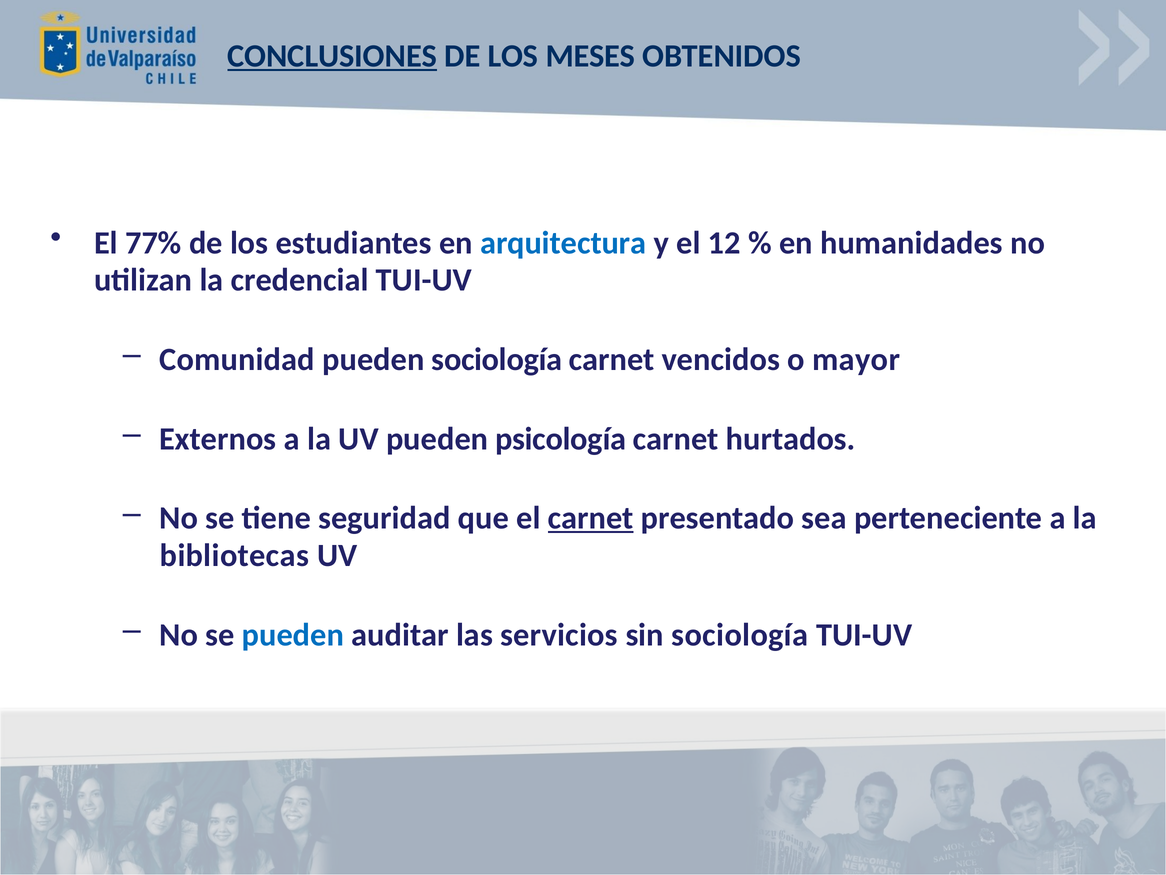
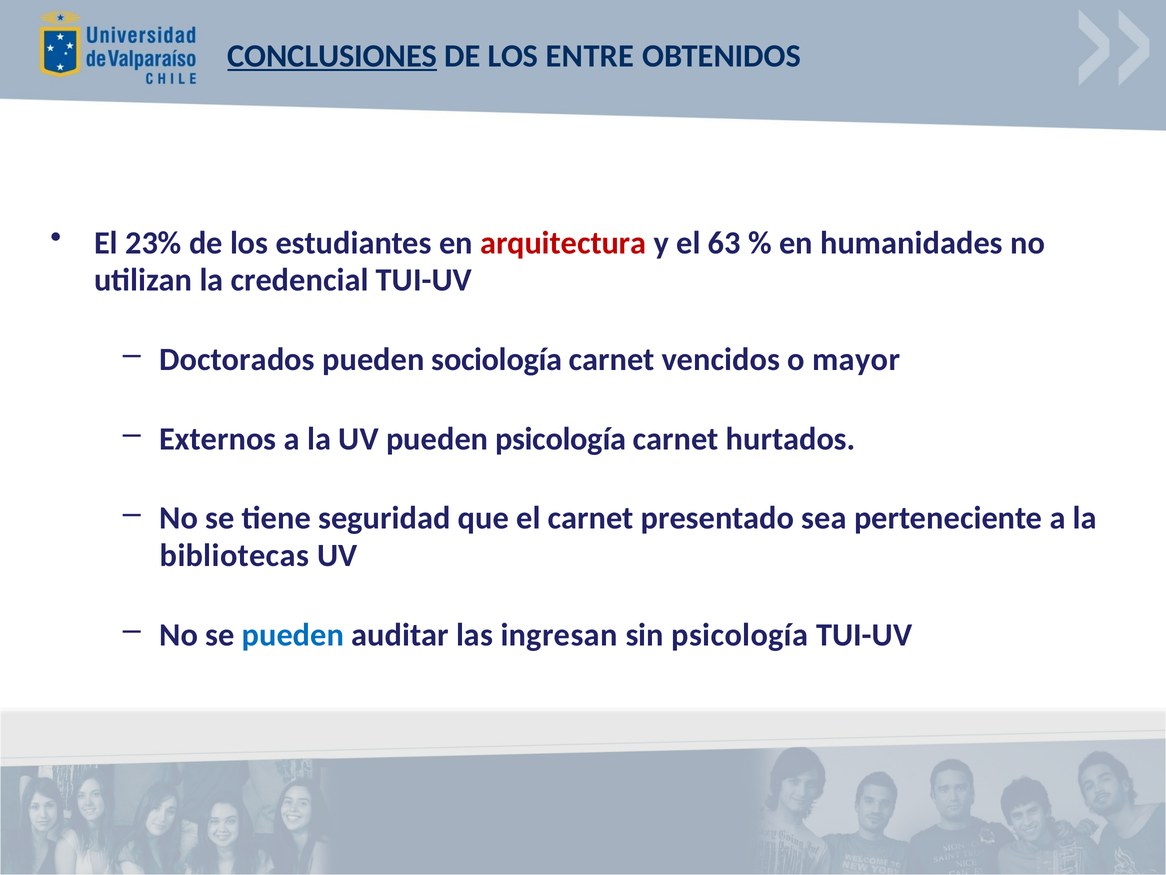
MESES: MESES -> ENTRE
77%: 77% -> 23%
arquitectura colour: blue -> red
12: 12 -> 63
Comunidad: Comunidad -> Doctorados
carnet at (591, 518) underline: present -> none
servicios: servicios -> ingresan
sin sociología: sociología -> psicología
